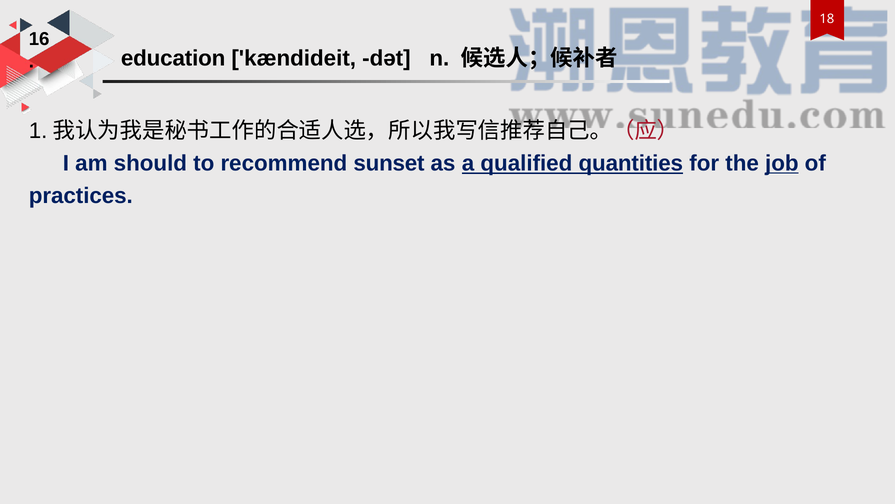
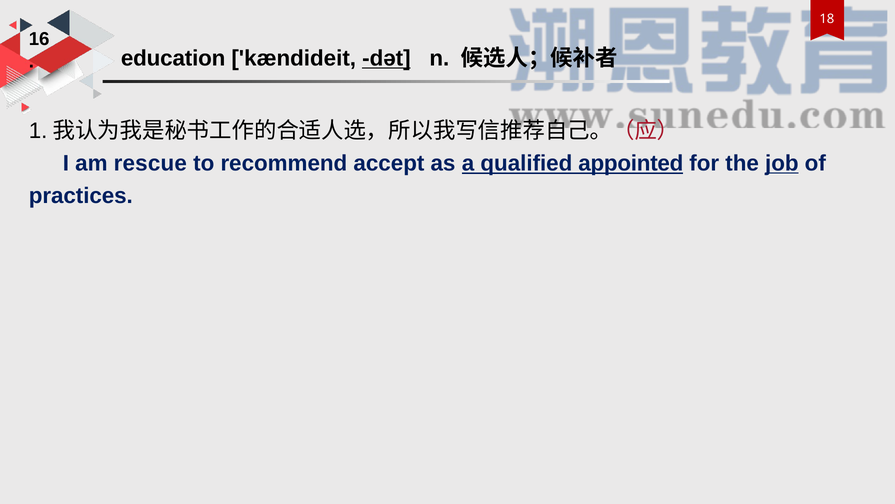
dət underline: none -> present
should: should -> rescue
sunset: sunset -> accept
quantities: quantities -> appointed
